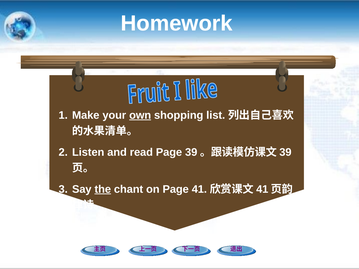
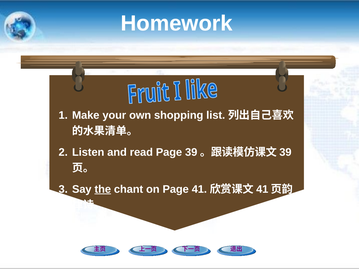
own underline: present -> none
